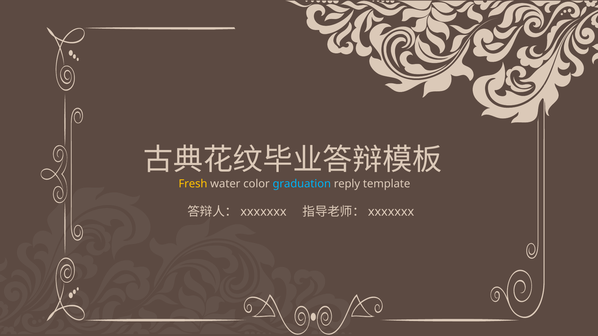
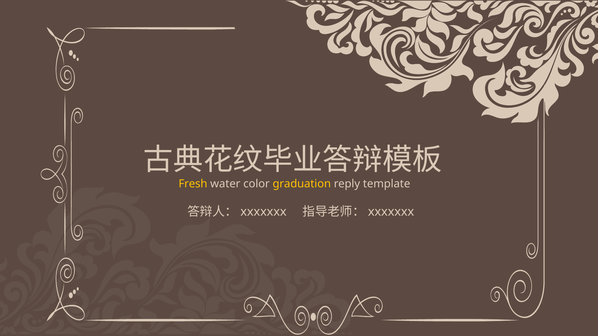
graduation colour: light blue -> yellow
